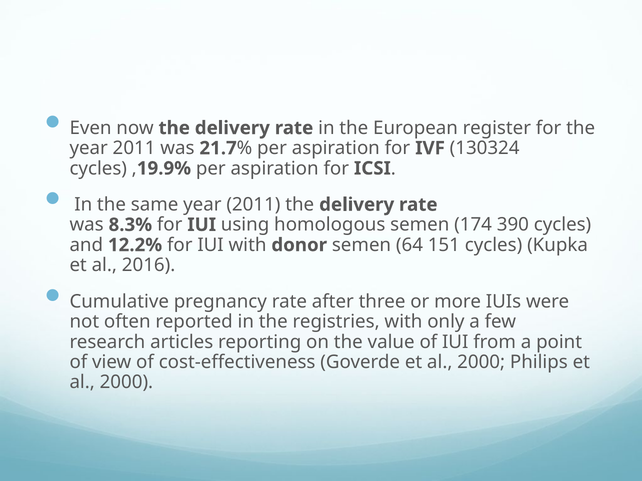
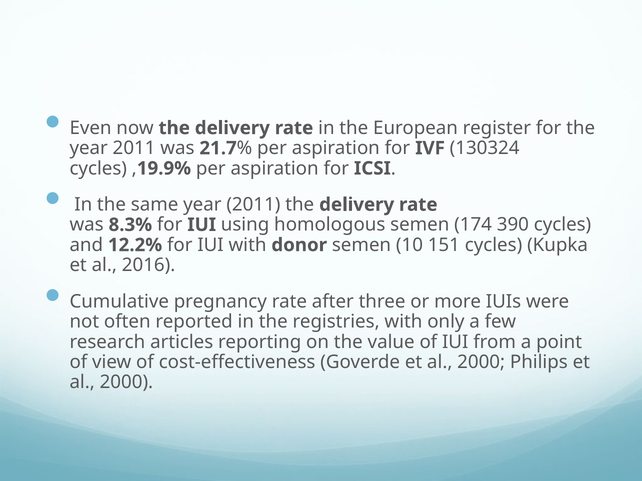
64: 64 -> 10
